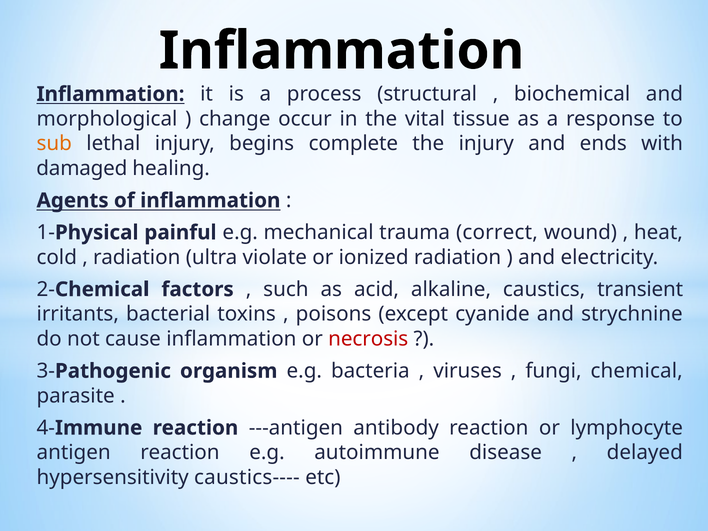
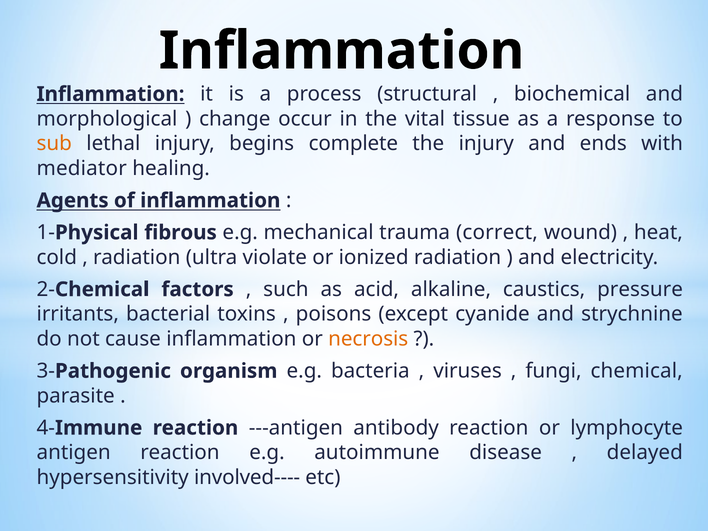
damaged: damaged -> mediator
painful: painful -> fibrous
transient: transient -> pressure
necrosis colour: red -> orange
caustics----: caustics---- -> involved----
